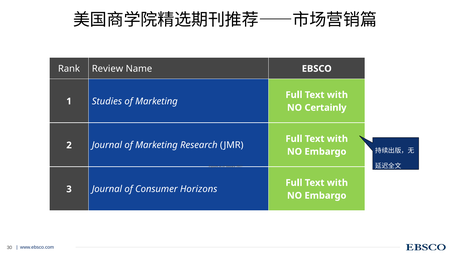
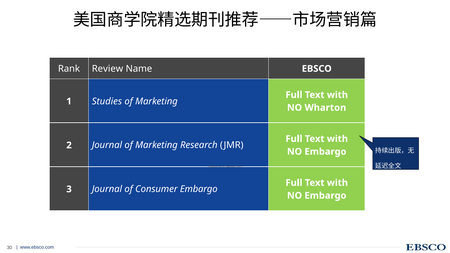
Certainly: Certainly -> Wharton
Consumer Horizons: Horizons -> Embargo
